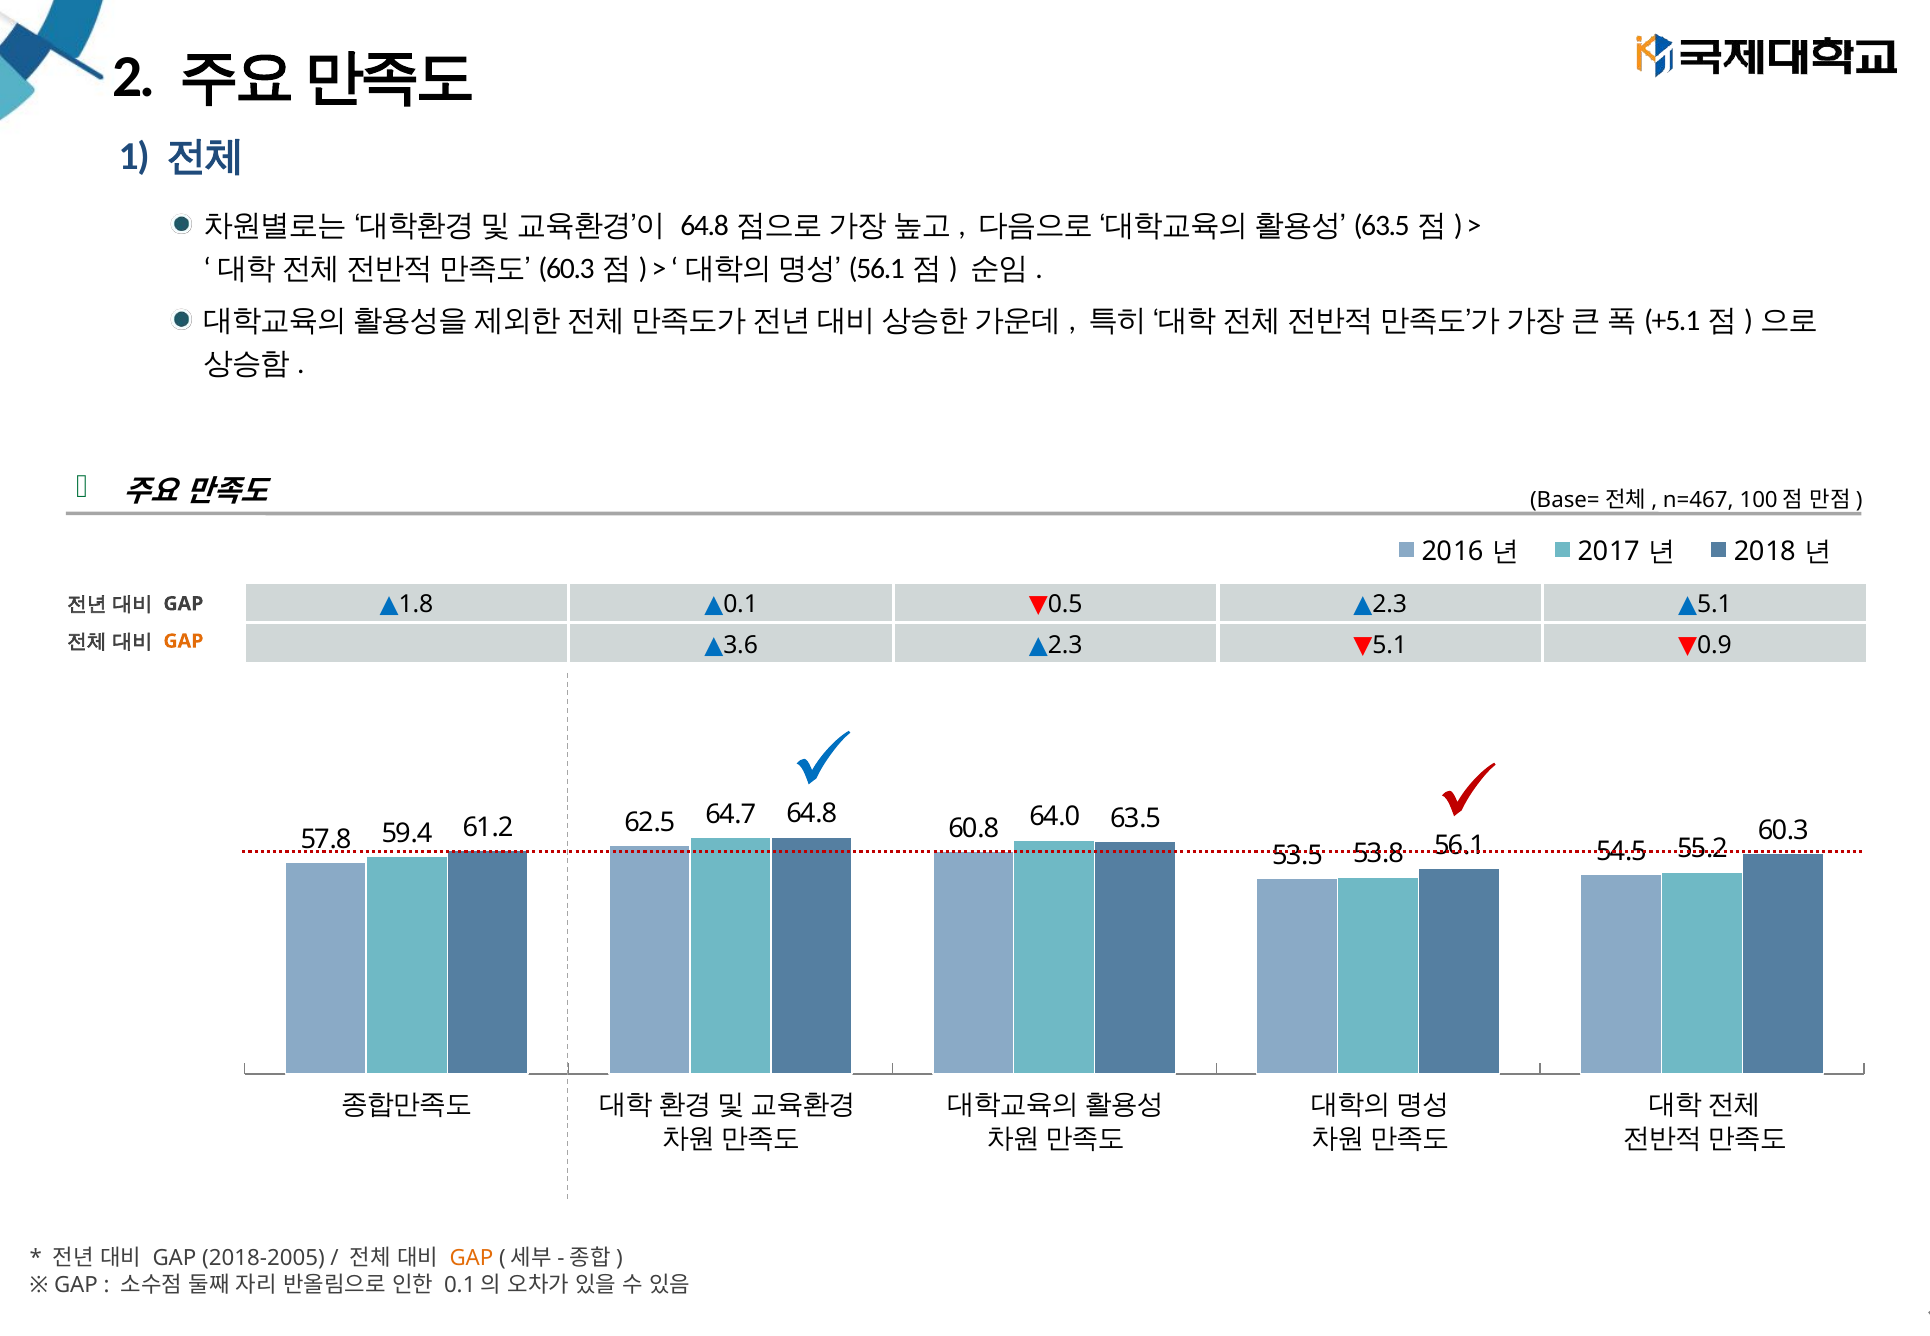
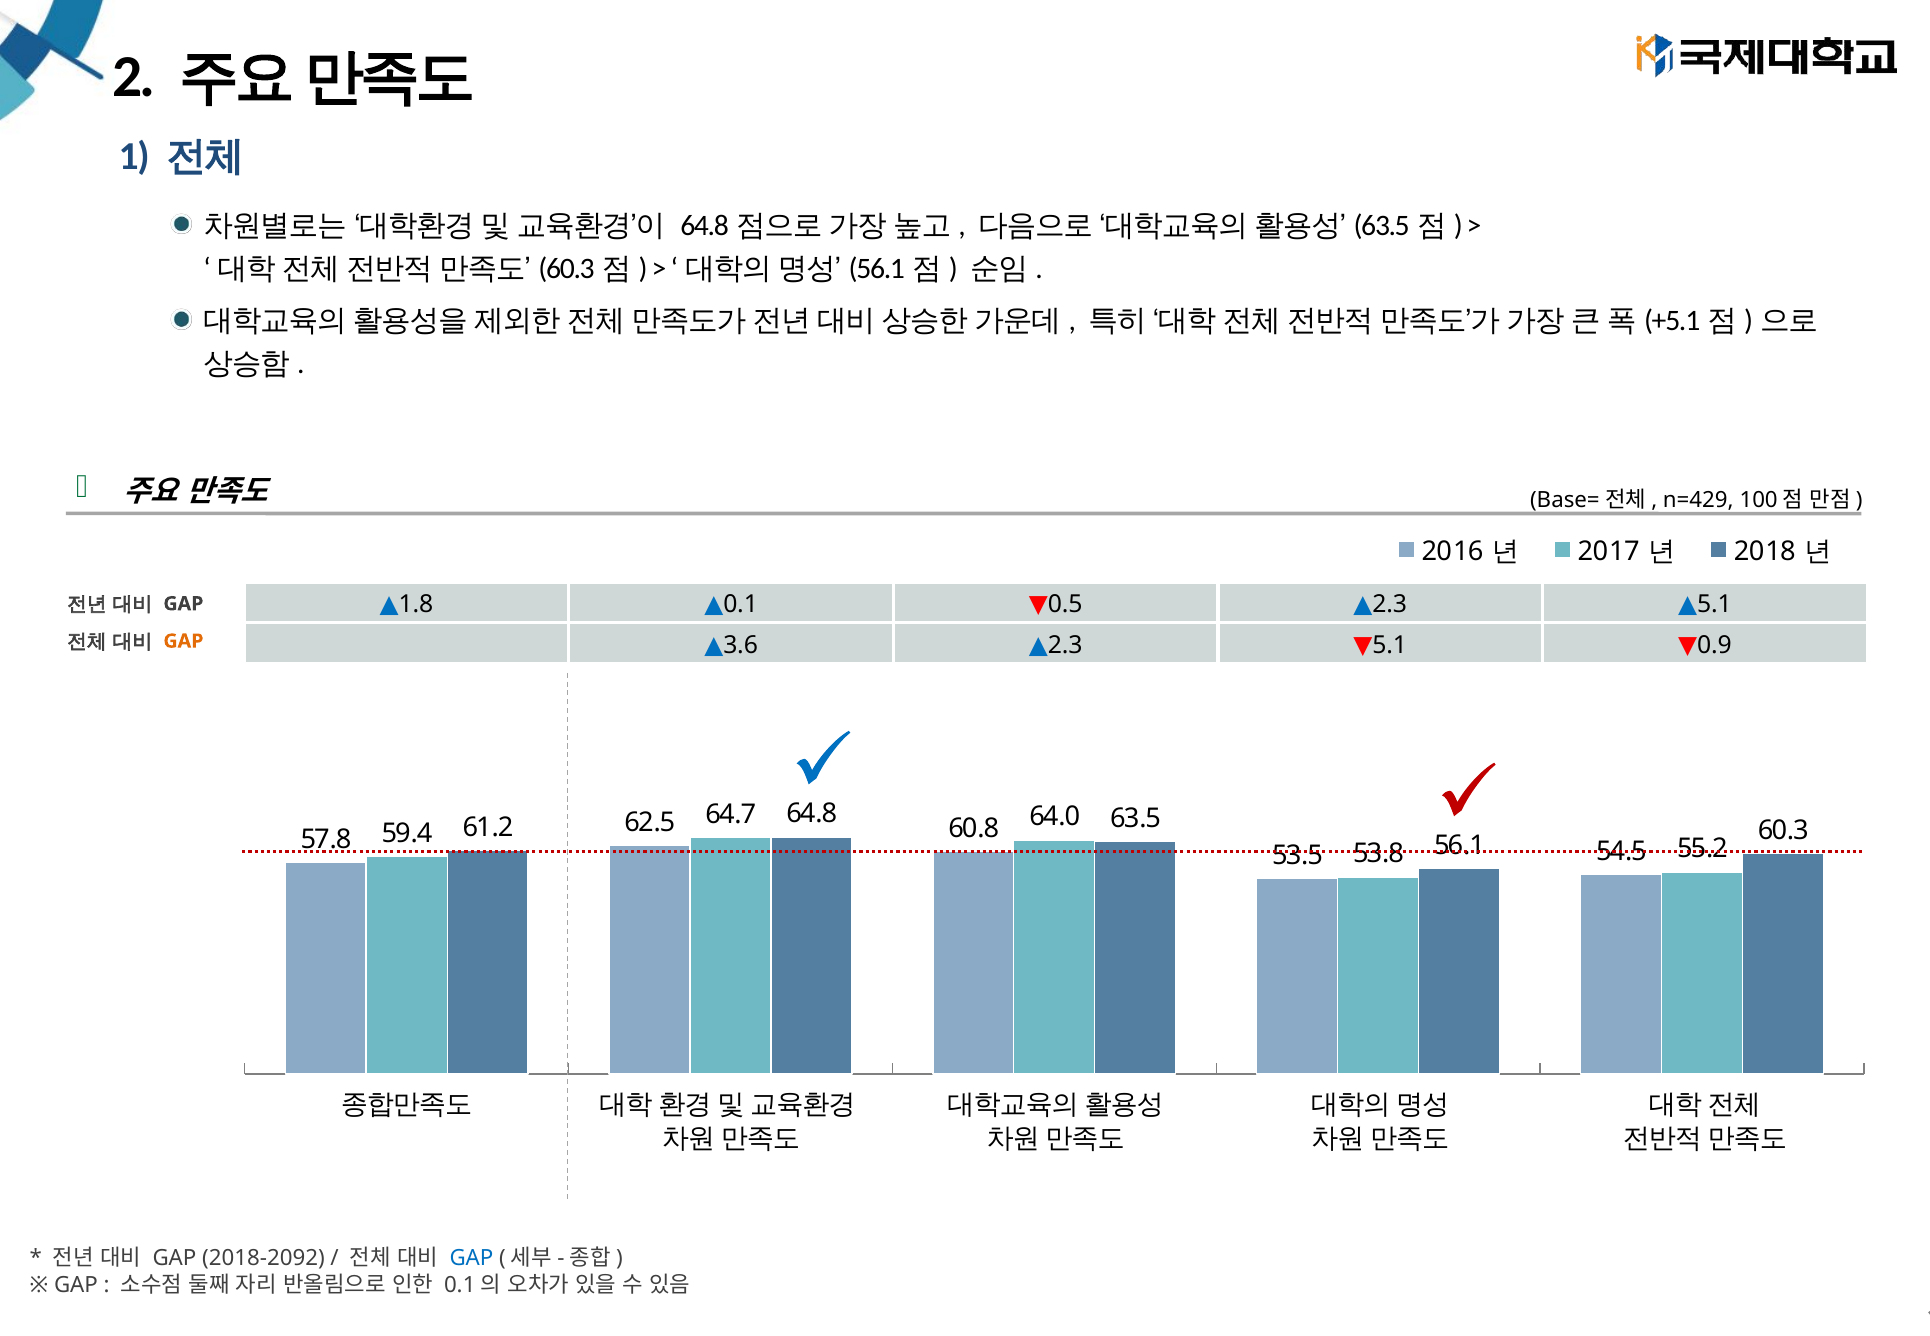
n=467: n=467 -> n=429
2018-2005: 2018-2005 -> 2018-2092
GAP at (471, 1258) colour: orange -> blue
